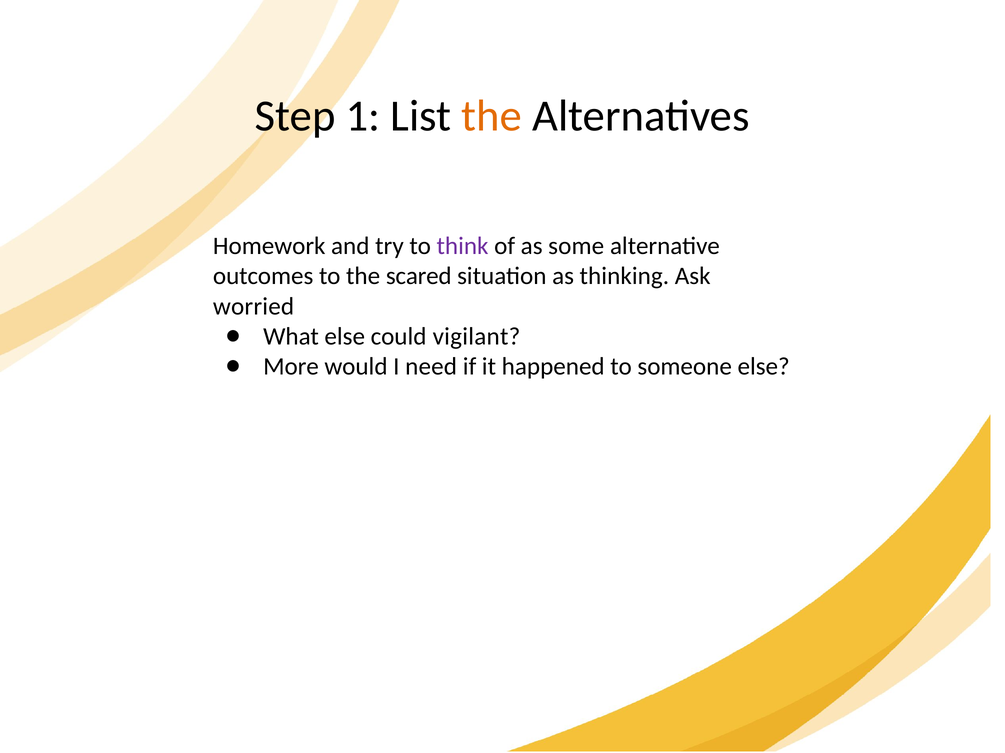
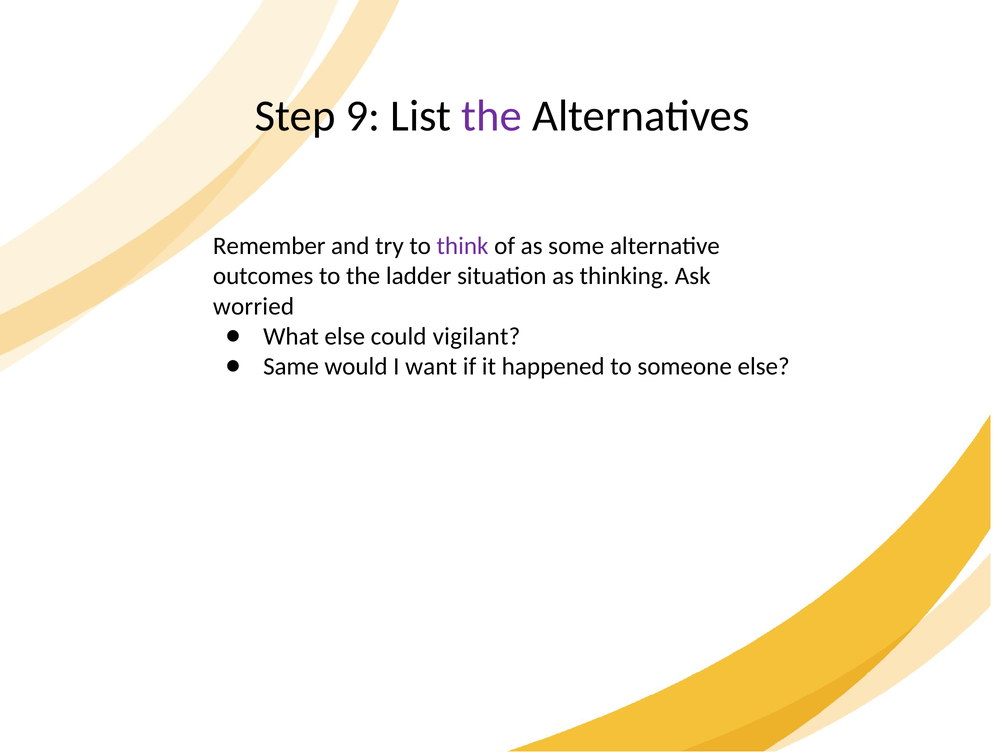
1: 1 -> 9
the at (492, 116) colour: orange -> purple
Homework: Homework -> Remember
scared: scared -> ladder
More: More -> Same
need: need -> want
